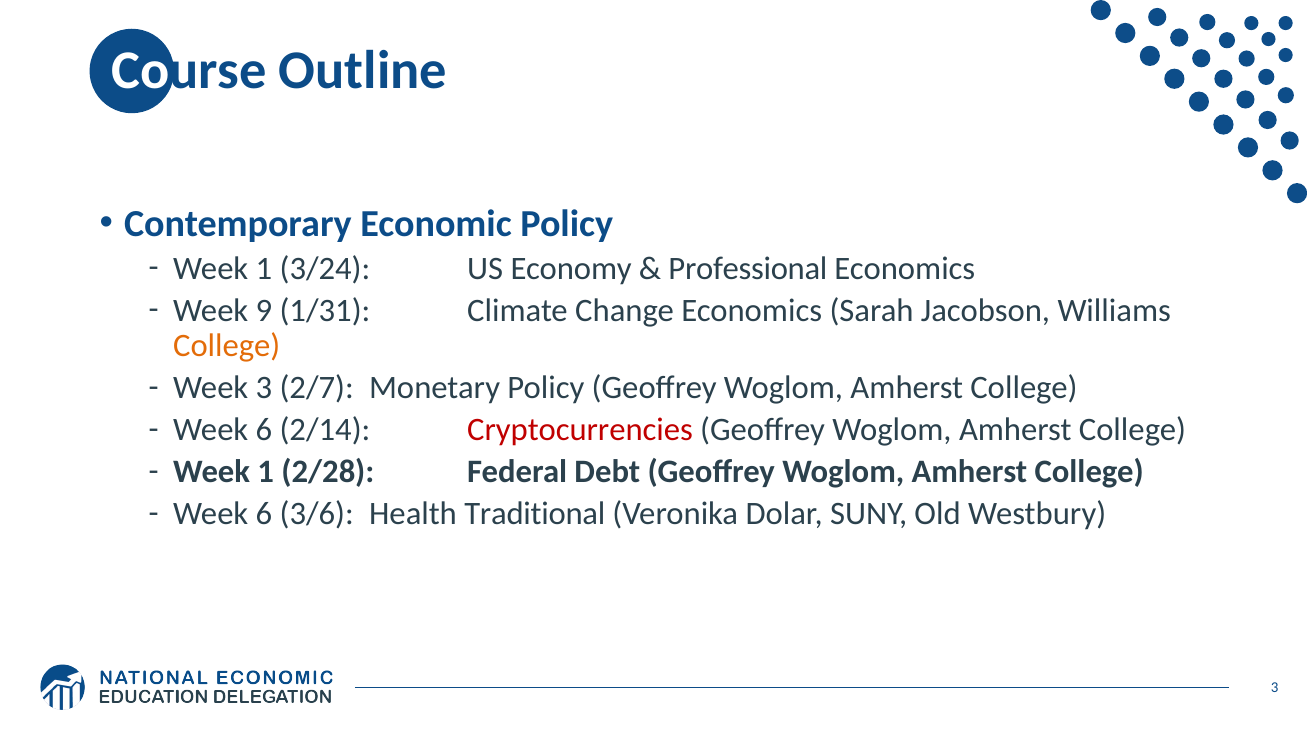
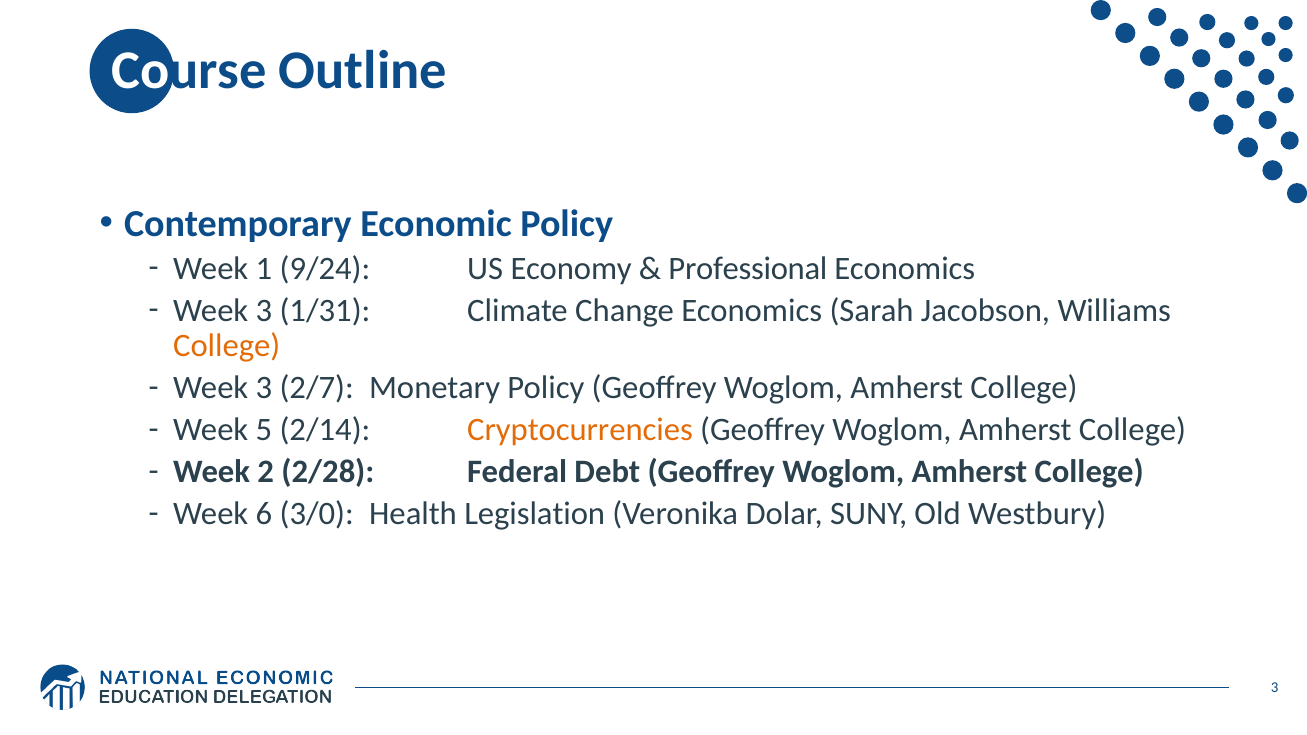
3/24: 3/24 -> 9/24
9 at (264, 311): 9 -> 3
6 at (264, 430): 6 -> 5
Cryptocurrencies colour: red -> orange
1 at (266, 472): 1 -> 2
3/6: 3/6 -> 3/0
Traditional: Traditional -> Legislation
